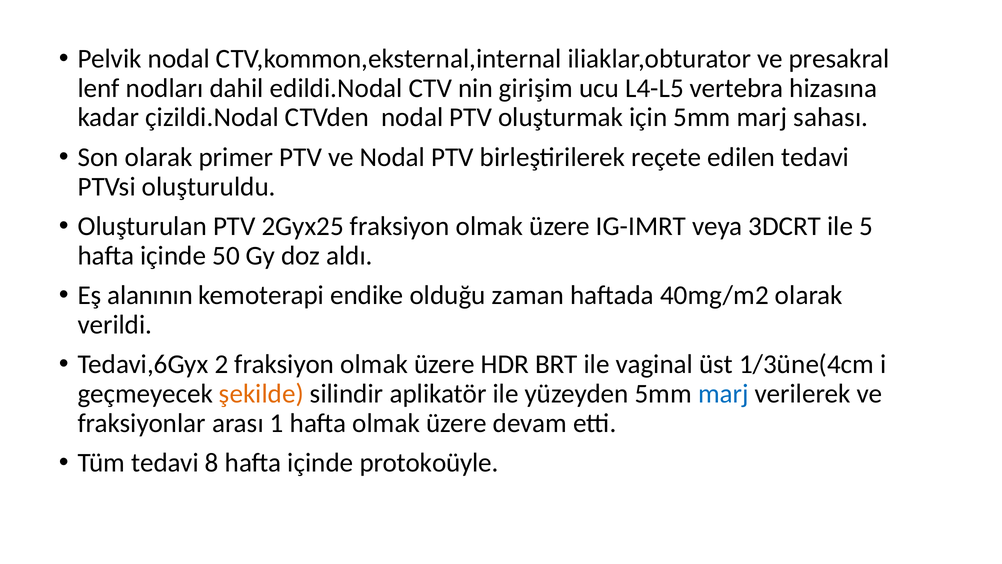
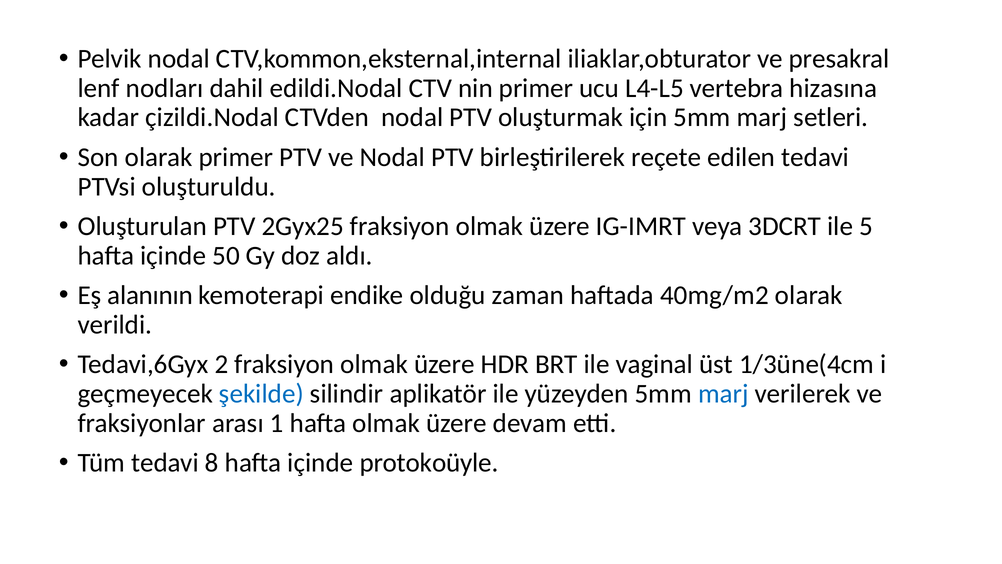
nin girişim: girişim -> primer
sahası: sahası -> setleri
şekilde colour: orange -> blue
